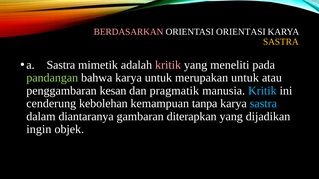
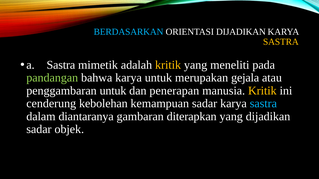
BERDASARKAN colour: pink -> light blue
ORIENTASI ORIENTASI: ORIENTASI -> DIJADIKAN
kritik at (168, 65) colour: pink -> yellow
merupakan untuk: untuk -> gejala
penggambaran kesan: kesan -> untuk
pragmatik: pragmatik -> penerapan
Kritik at (262, 91) colour: light blue -> yellow
kemampuan tanpa: tanpa -> sadar
ingin at (39, 130): ingin -> sadar
